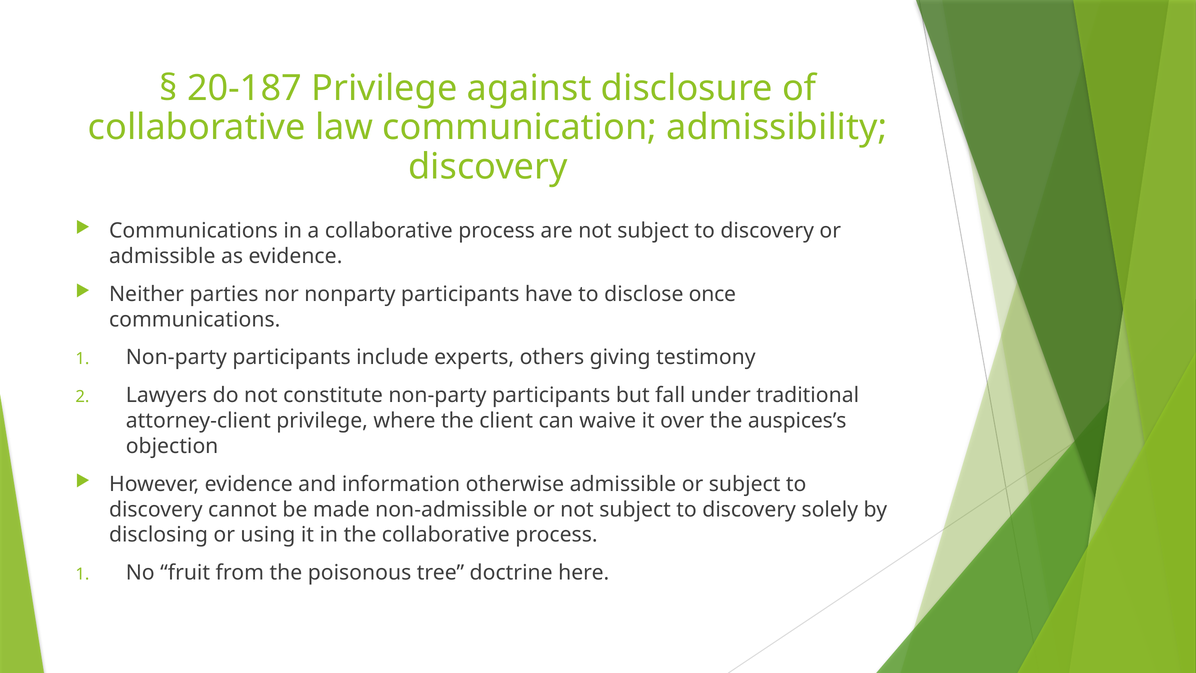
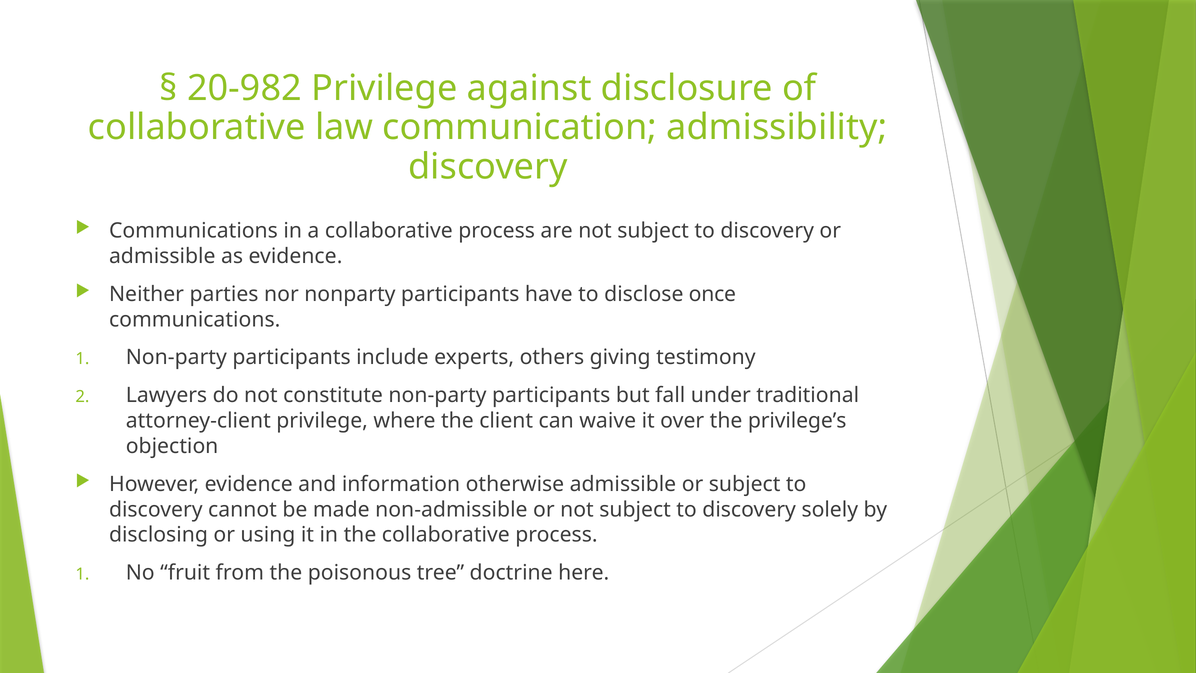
20-187: 20-187 -> 20-982
auspices’s: auspices’s -> privilege’s
